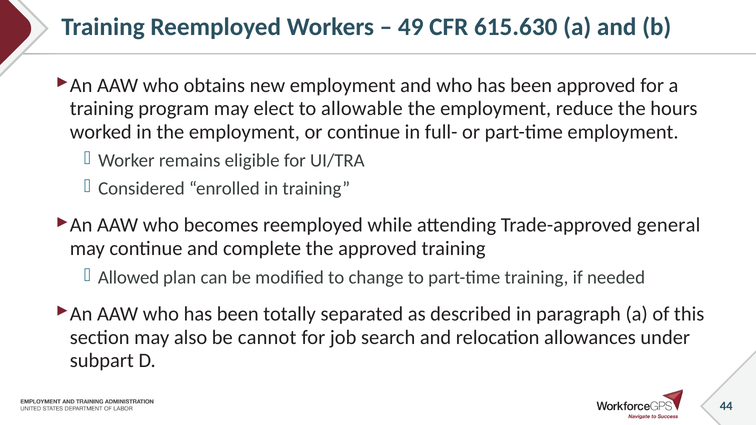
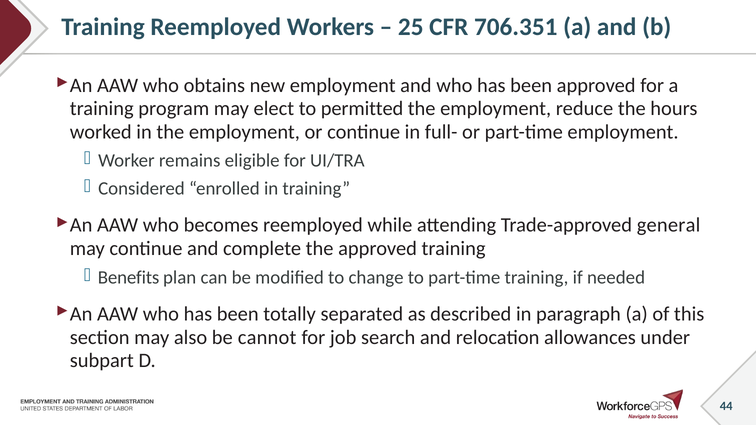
49: 49 -> 25
615.630: 615.630 -> 706.351
allowable: allowable -> permitted
Allowed: Allowed -> Benefits
